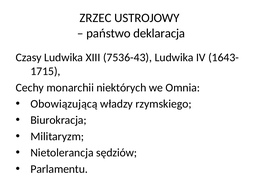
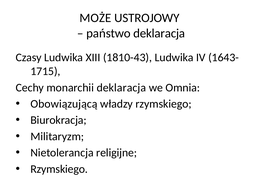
ZRZEC: ZRZEC -> MOŻE
7536-43: 7536-43 -> 1810-43
monarchii niektórych: niektórych -> deklaracja
sędziów: sędziów -> religijne
Parlamentu at (59, 169): Parlamentu -> Rzymskiego
